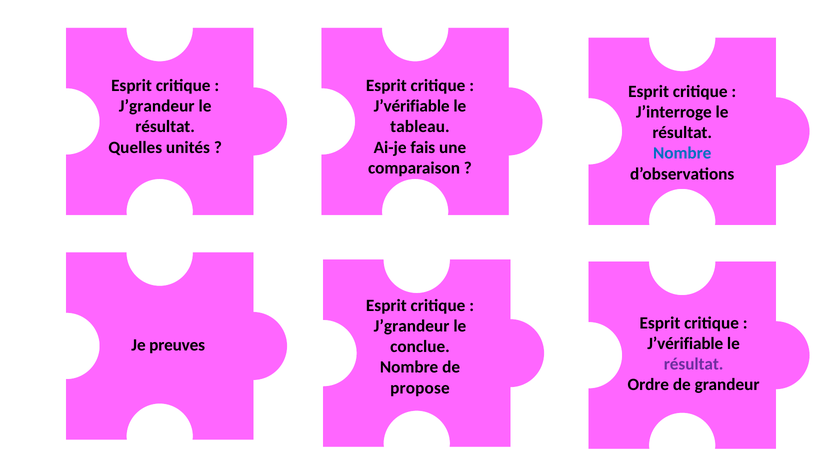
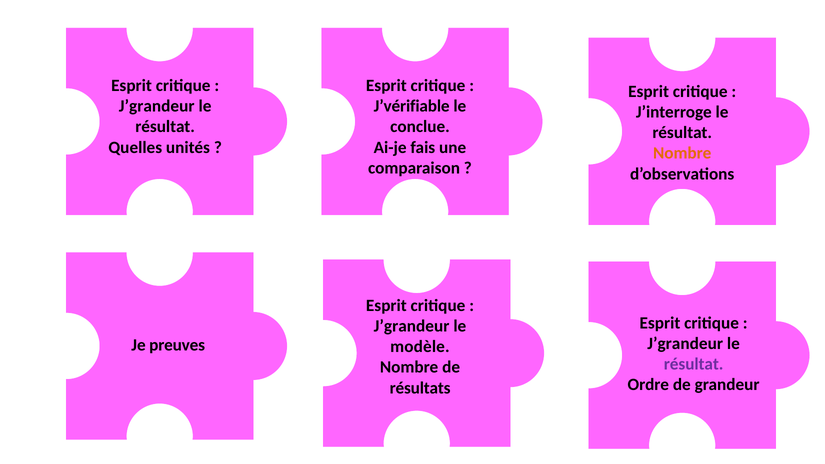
tableau: tableau -> conclue
Nombre at (682, 153) colour: blue -> orange
J’vérifiable at (685, 344): J’vérifiable -> J’grandeur
conclue: conclue -> modèle
propose: propose -> résultats
